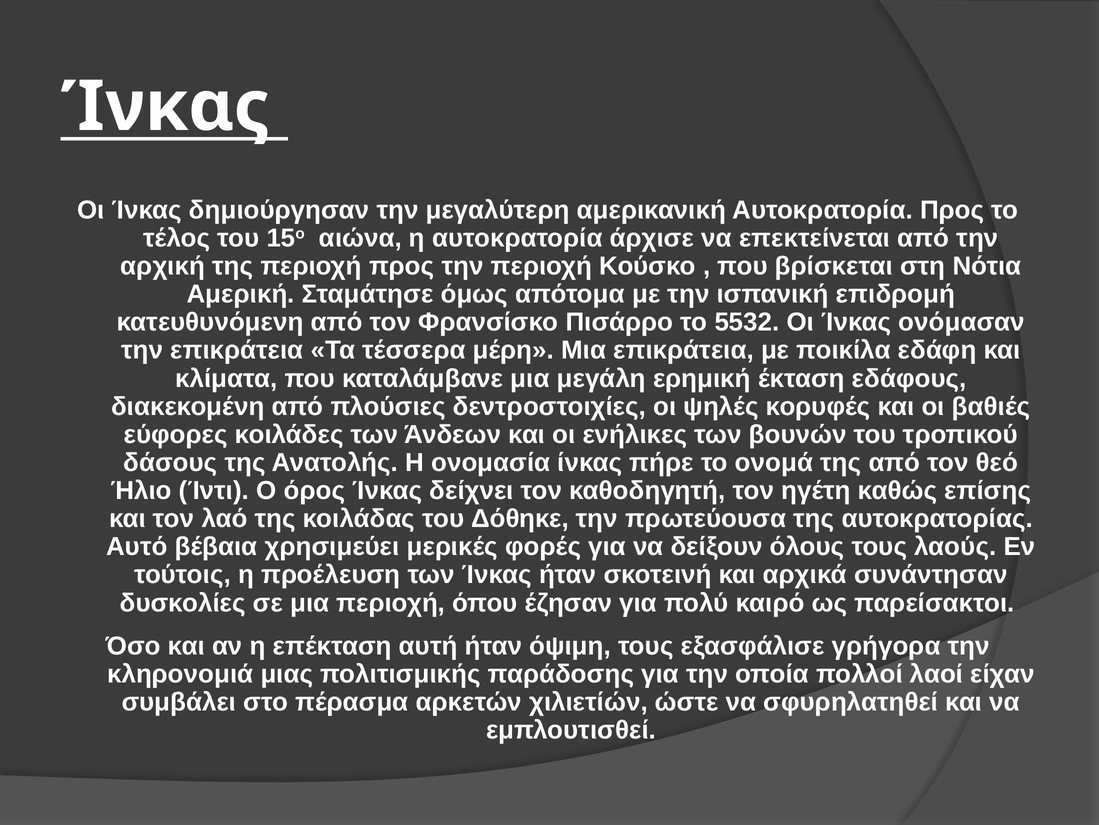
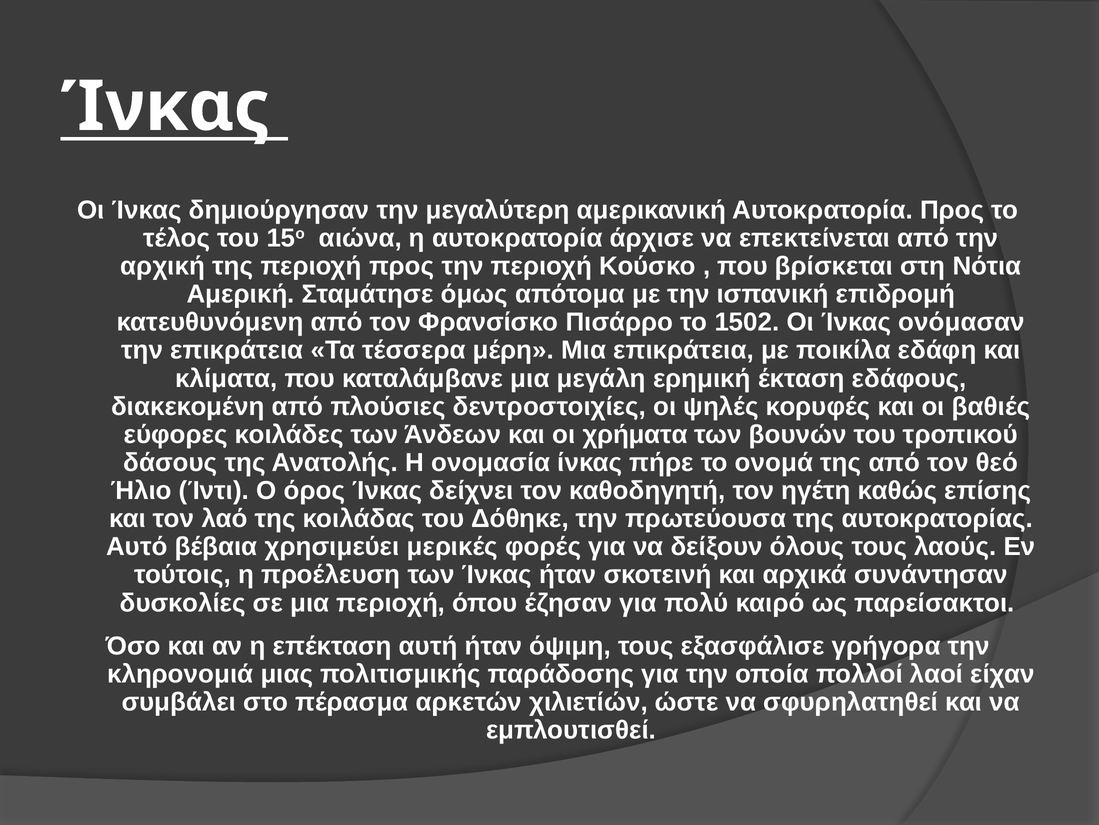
5532: 5532 -> 1502
ενήλικες: ενήλικες -> χρήματα
